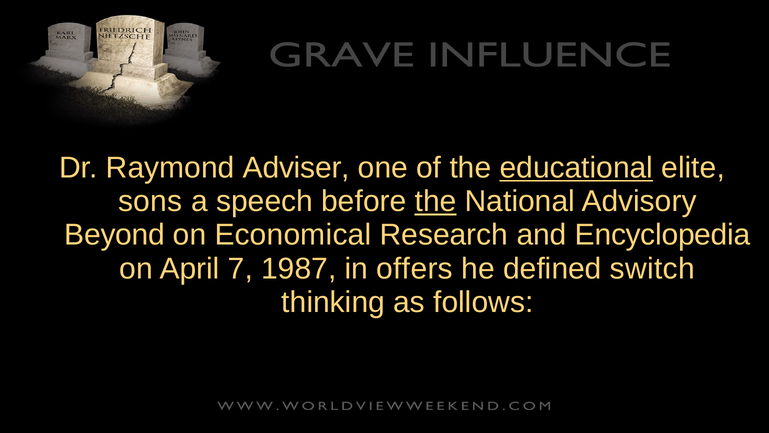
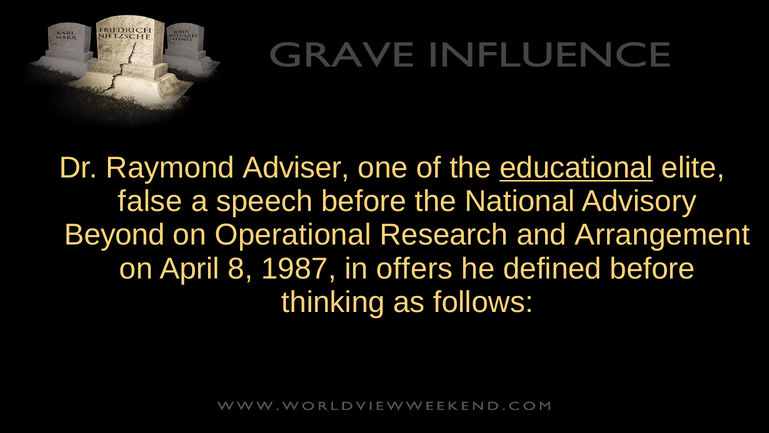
sons: sons -> false
the at (436, 201) underline: present -> none
Economical: Economical -> Operational
Encyclopedia: Encyclopedia -> Arrangement
7: 7 -> 8
defined switch: switch -> before
